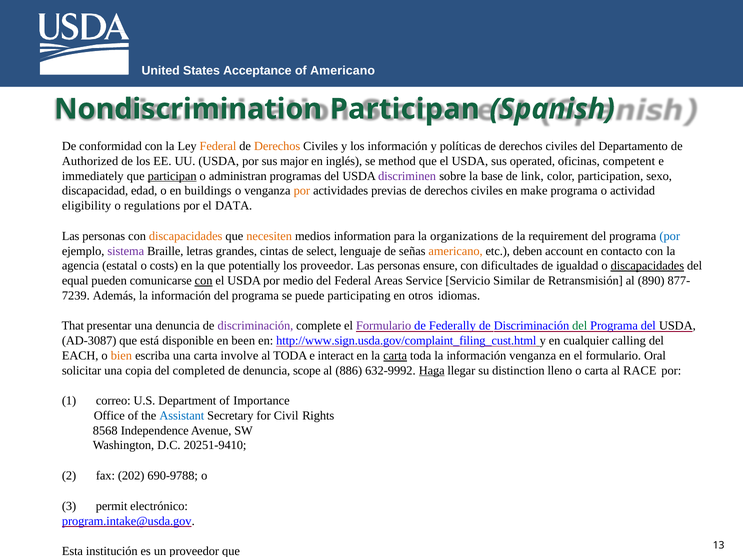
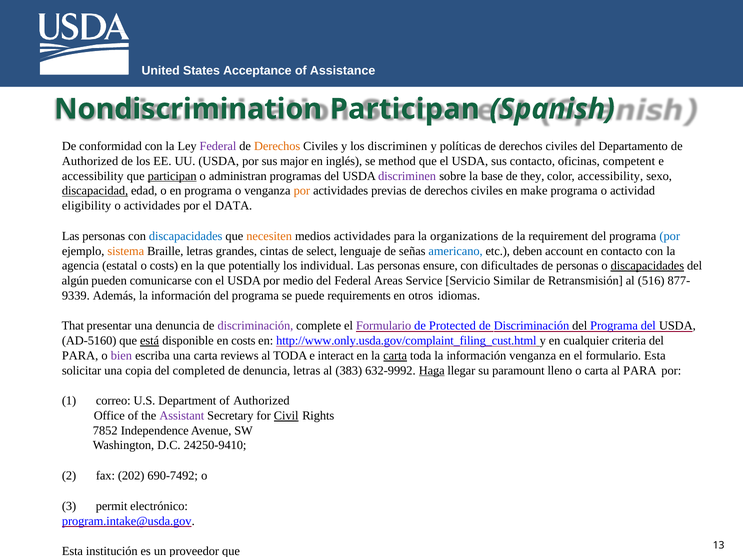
of Americano: Americano -> Assistance
Federal at (218, 146) colour: orange -> purple
los información: información -> discriminen
sus operated: operated -> contacto
immediately at (93, 176): immediately -> accessibility
link: link -> they
color participation: participation -> accessibility
discapacidad underline: none -> present
en buildings: buildings -> programa
o regulations: regulations -> actividades
discapacidades at (186, 236) colour: orange -> blue
medios information: information -> actividades
sistema colour: purple -> orange
americano at (456, 251) colour: orange -> blue
los proveedor: proveedor -> individual
de igualdad: igualdad -> personas
equal: equal -> algún
con at (204, 281) underline: present -> none
890: 890 -> 516
7239: 7239 -> 9339
participating: participating -> requirements
Federally: Federally -> Protected
del at (580, 326) colour: green -> black
AD-3087: AD-3087 -> AD-5160
está underline: none -> present
en been: been -> costs
http://www.sign.usda.gov/complaint_filing_cust.html: http://www.sign.usda.gov/complaint_filing_cust.html -> http://www.only.usda.gov/complaint_filing_cust.html
calling: calling -> criteria
EACH at (80, 356): EACH -> PARA
bien colour: orange -> purple
involve: involve -> reviews
formulario Oral: Oral -> Esta
denuncia scope: scope -> letras
886: 886 -> 383
distinction: distinction -> paramount
al RACE: RACE -> PARA
of Importance: Importance -> Authorized
Assistant colour: blue -> purple
Civil underline: none -> present
8568: 8568 -> 7852
20251-9410: 20251-9410 -> 24250-9410
690-9788: 690-9788 -> 690-7492
